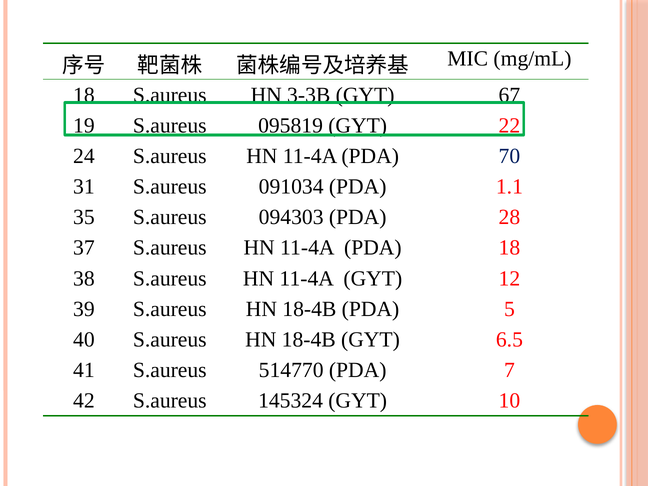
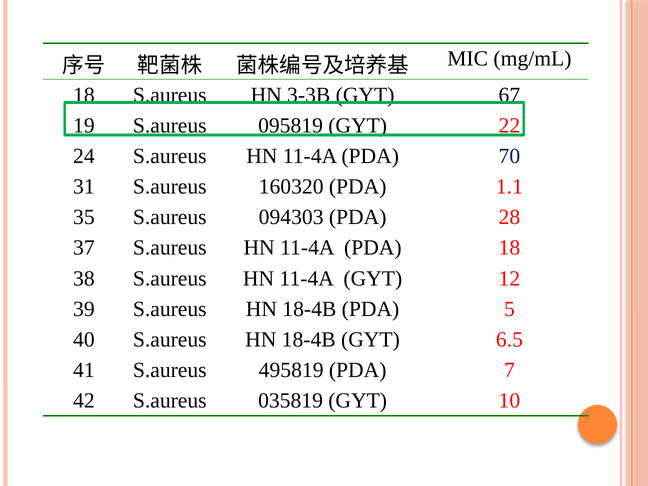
091034: 091034 -> 160320
514770: 514770 -> 495819
145324: 145324 -> 035819
